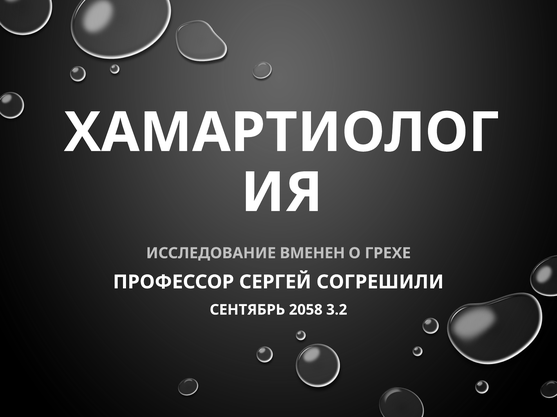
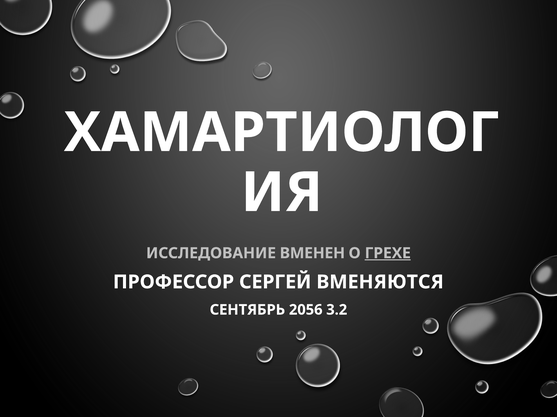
ГРЕХЕ underline: none -> present
СОГРЕШИЛИ: СОГРЕШИЛИ -> ВМЕНЯЮТСЯ
2058: 2058 -> 2056
